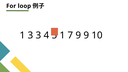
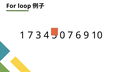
1 3: 3 -> 7
1 at (62, 35): 1 -> 0
7 9: 9 -> 6
